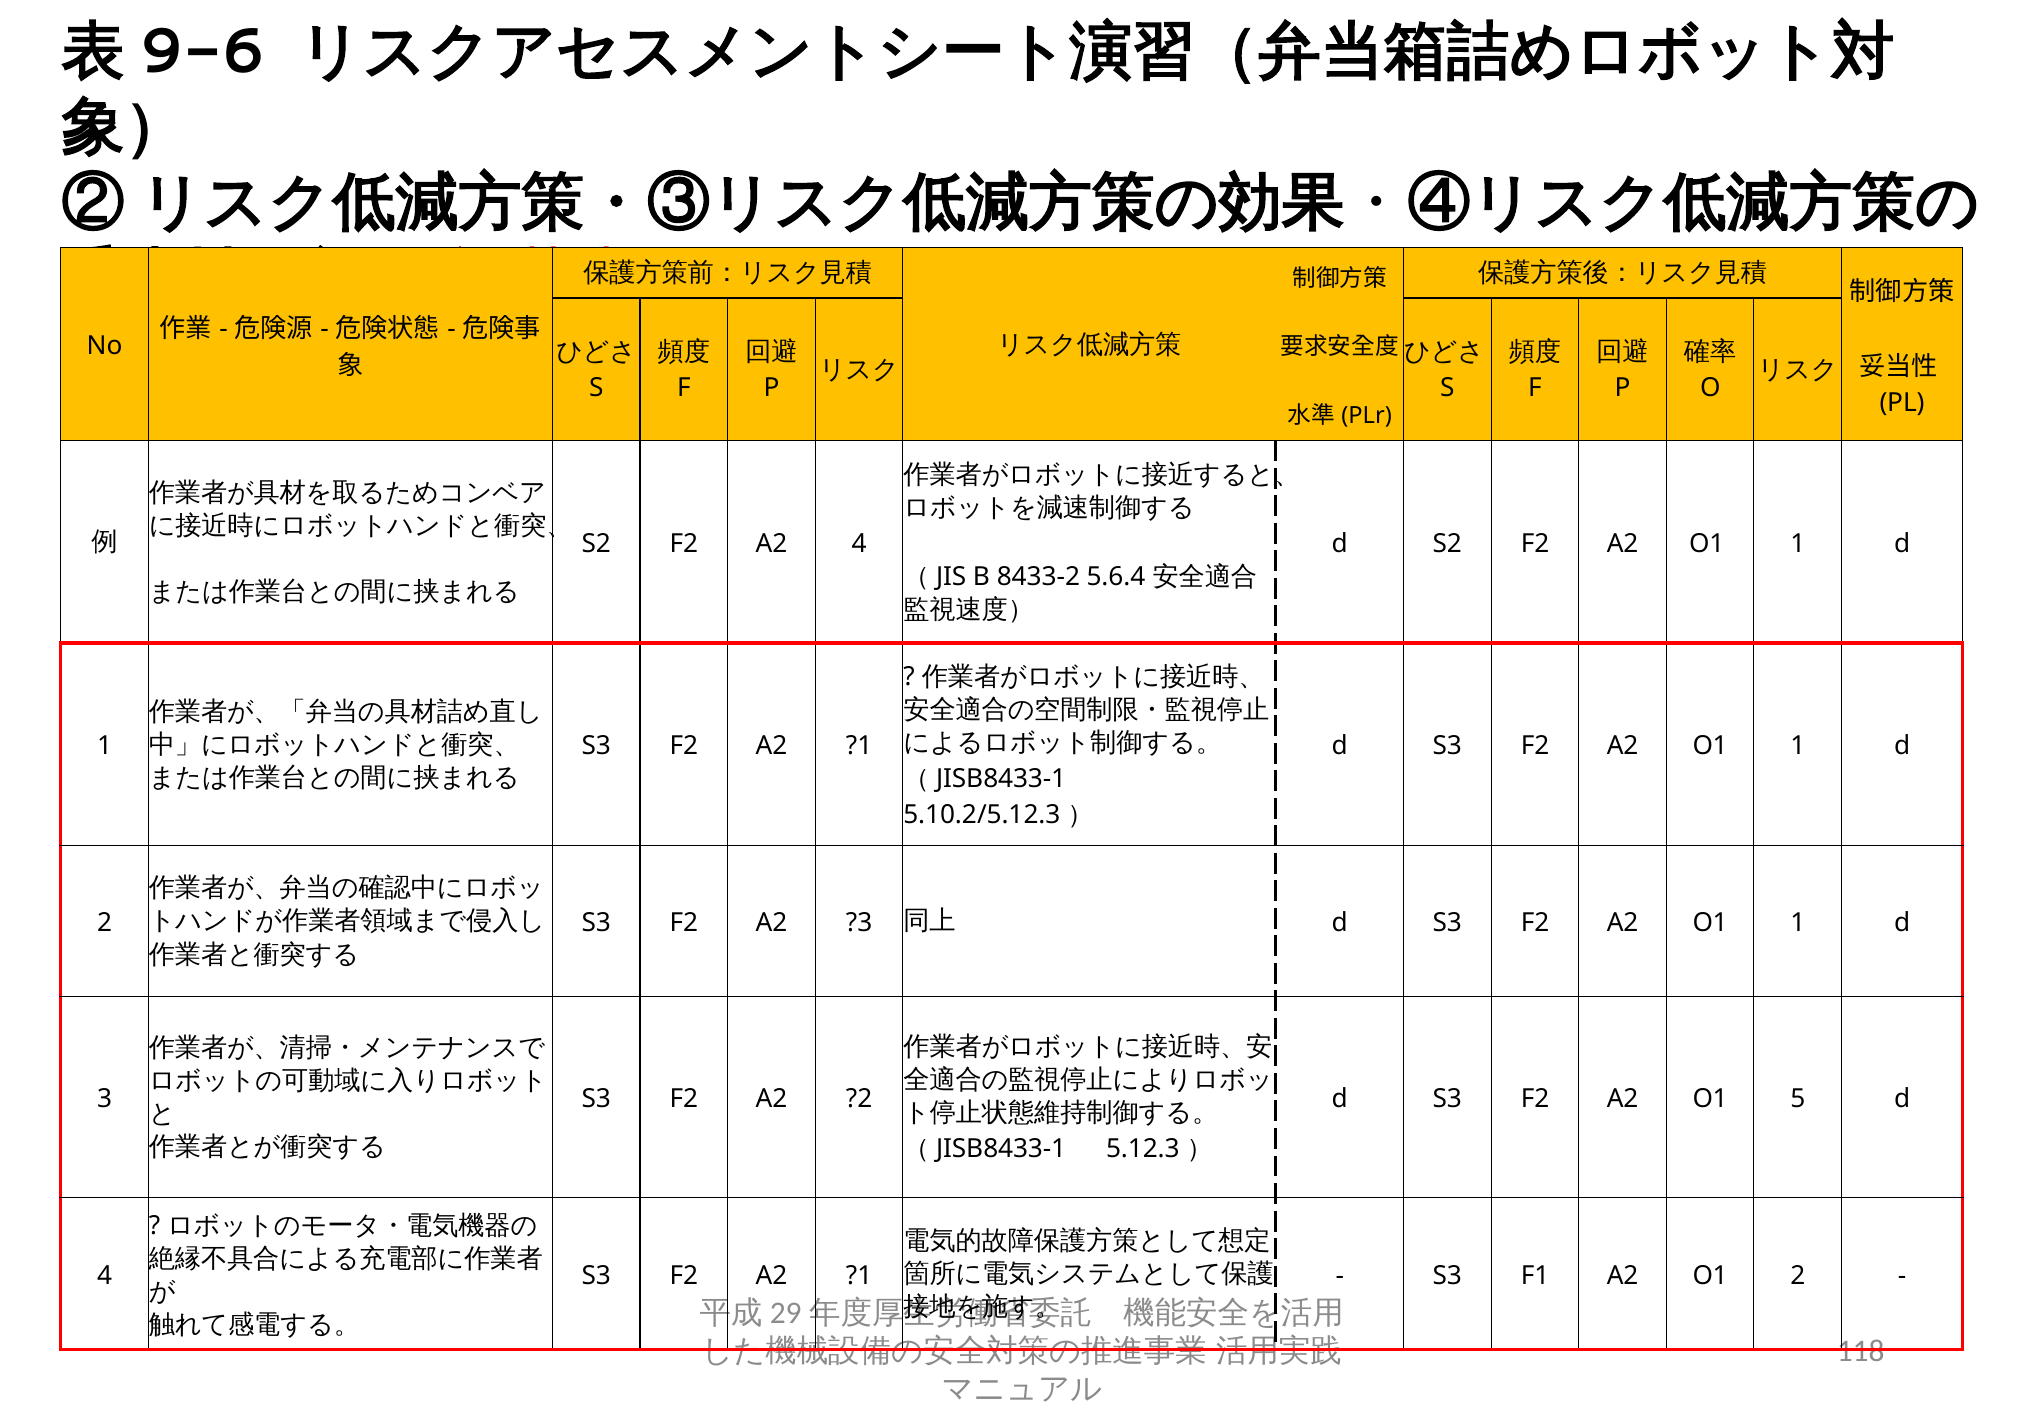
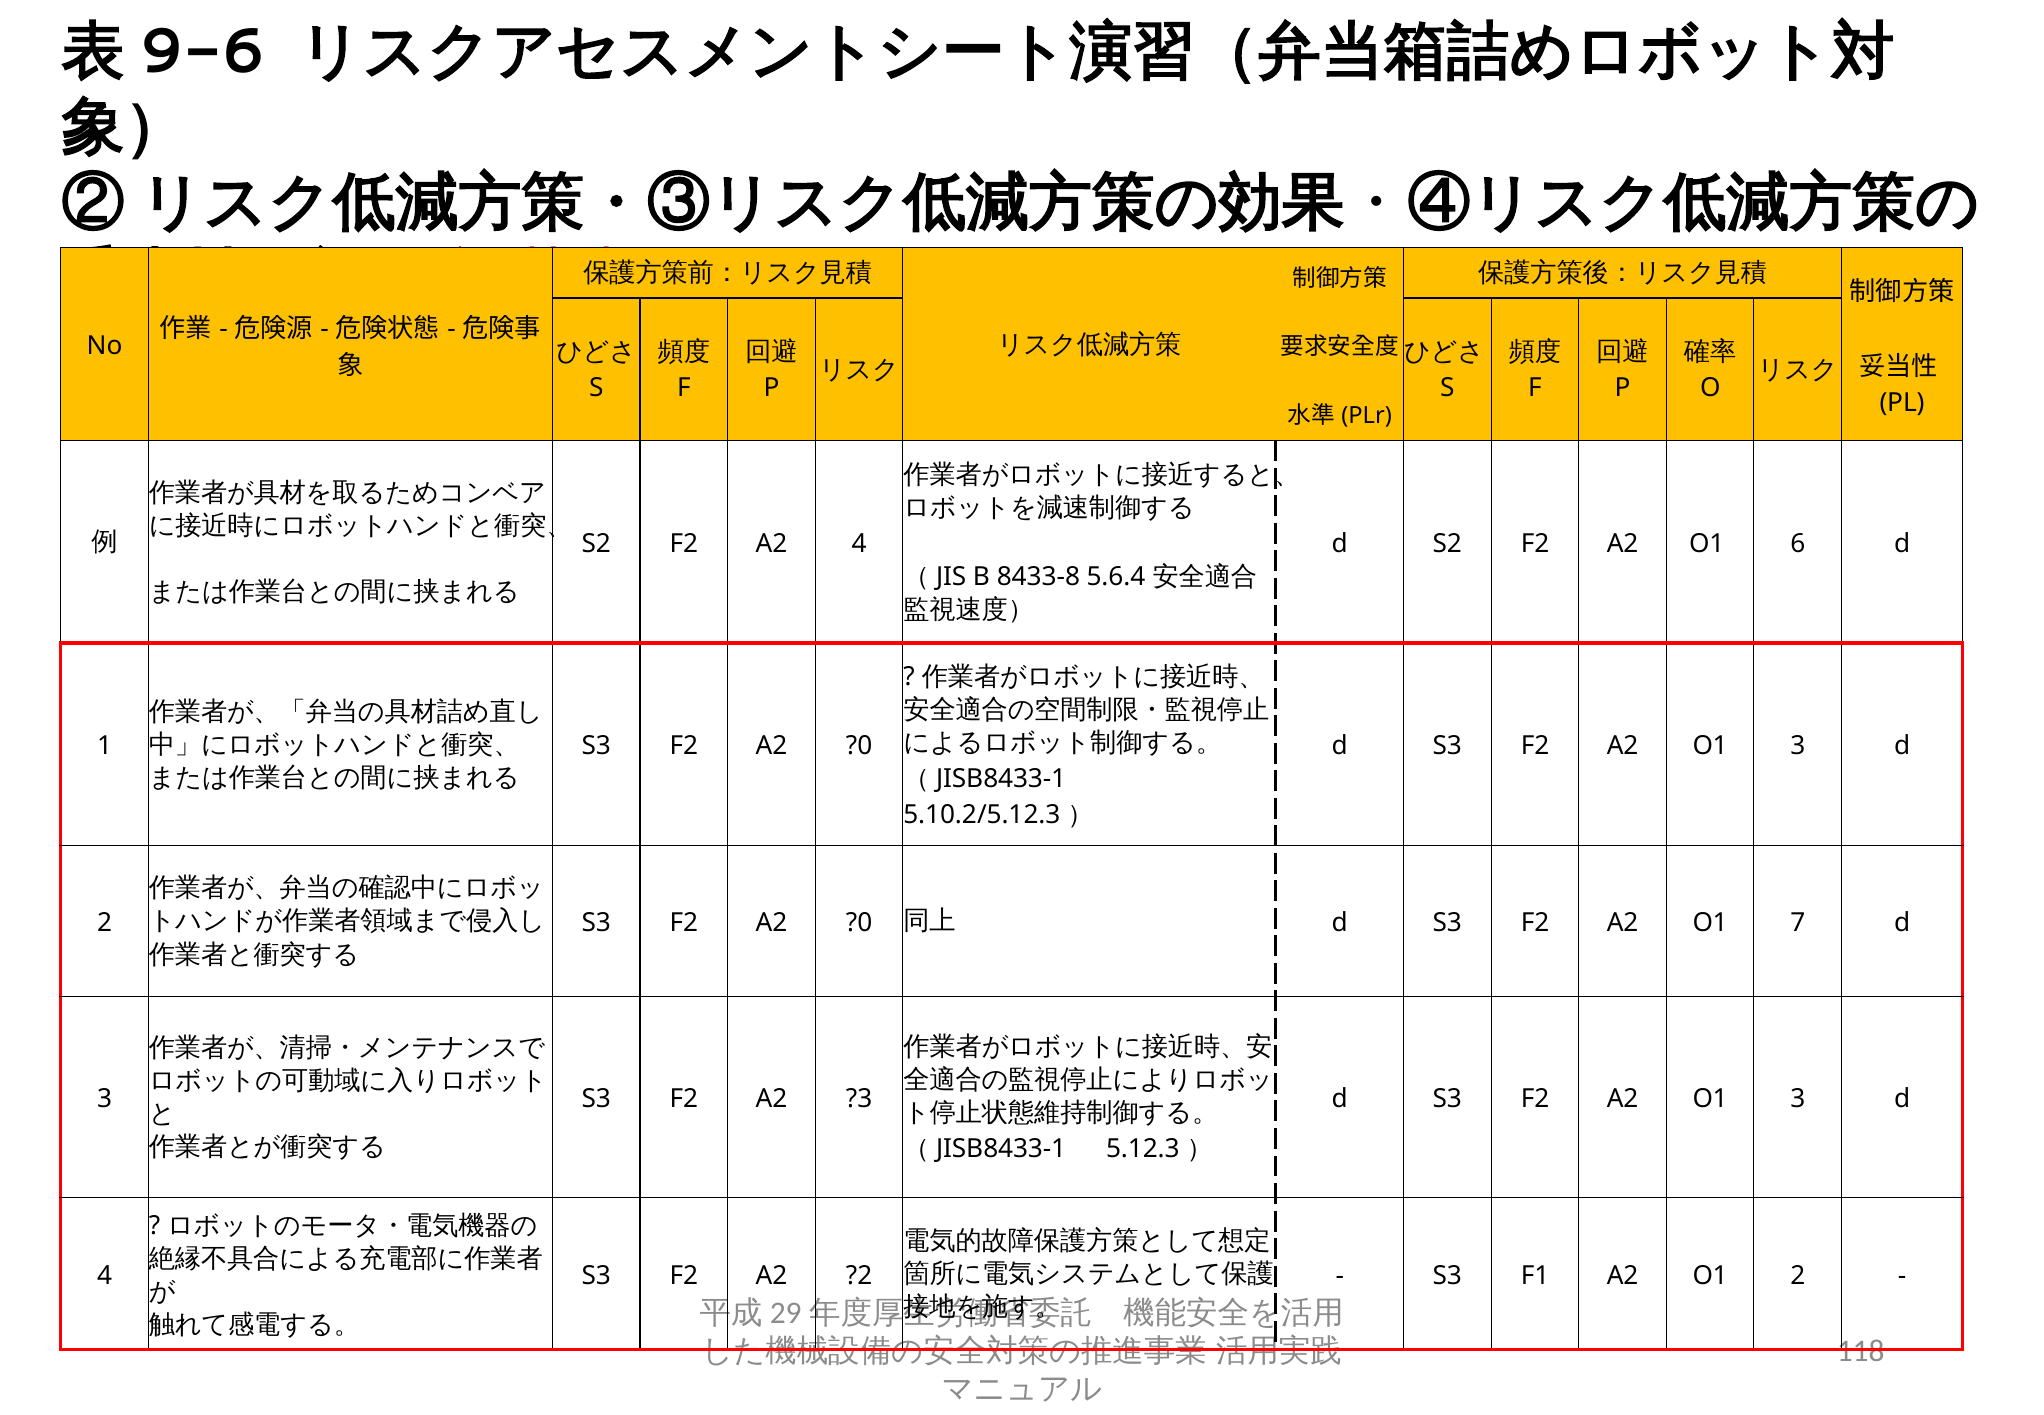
1 at (1798, 544): 1 -> 6
8433-2: 8433-2 -> 8433-8
?1 at (859, 746): ?1 -> ?0
1 at (1798, 746): 1 -> 3
?3 at (859, 923): ?3 -> ?0
1 at (1798, 923): 1 -> 7
?2: ?2 -> ?3
5 at (1798, 1099): 5 -> 3
?1 at (859, 1276): ?1 -> ?2
